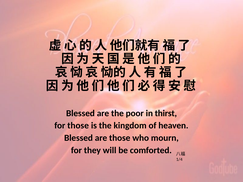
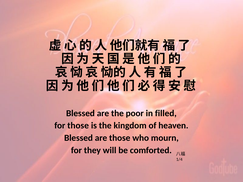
thirst: thirst -> filled
